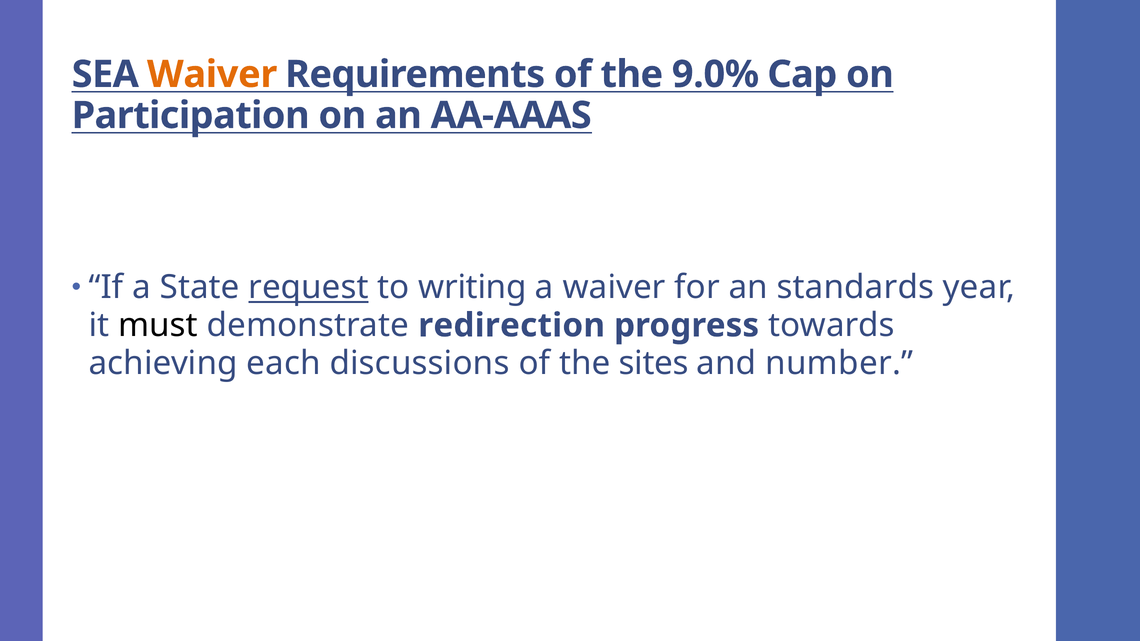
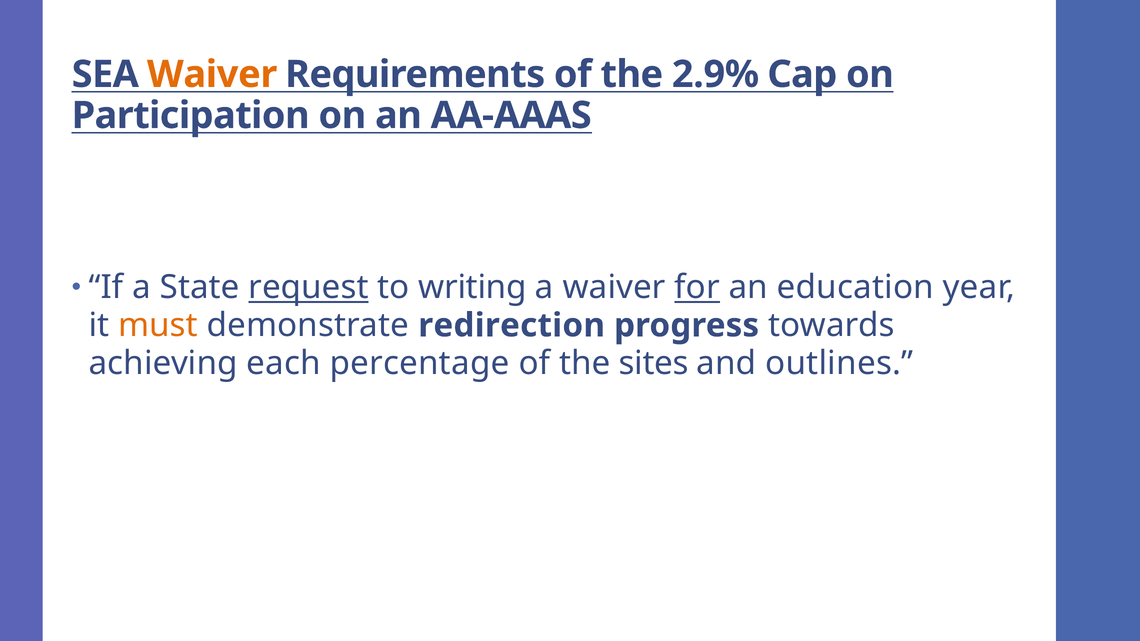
9.0%: 9.0% -> 2.9%
for underline: none -> present
standards: standards -> education
must colour: black -> orange
discussions: discussions -> percentage
number: number -> outlines
